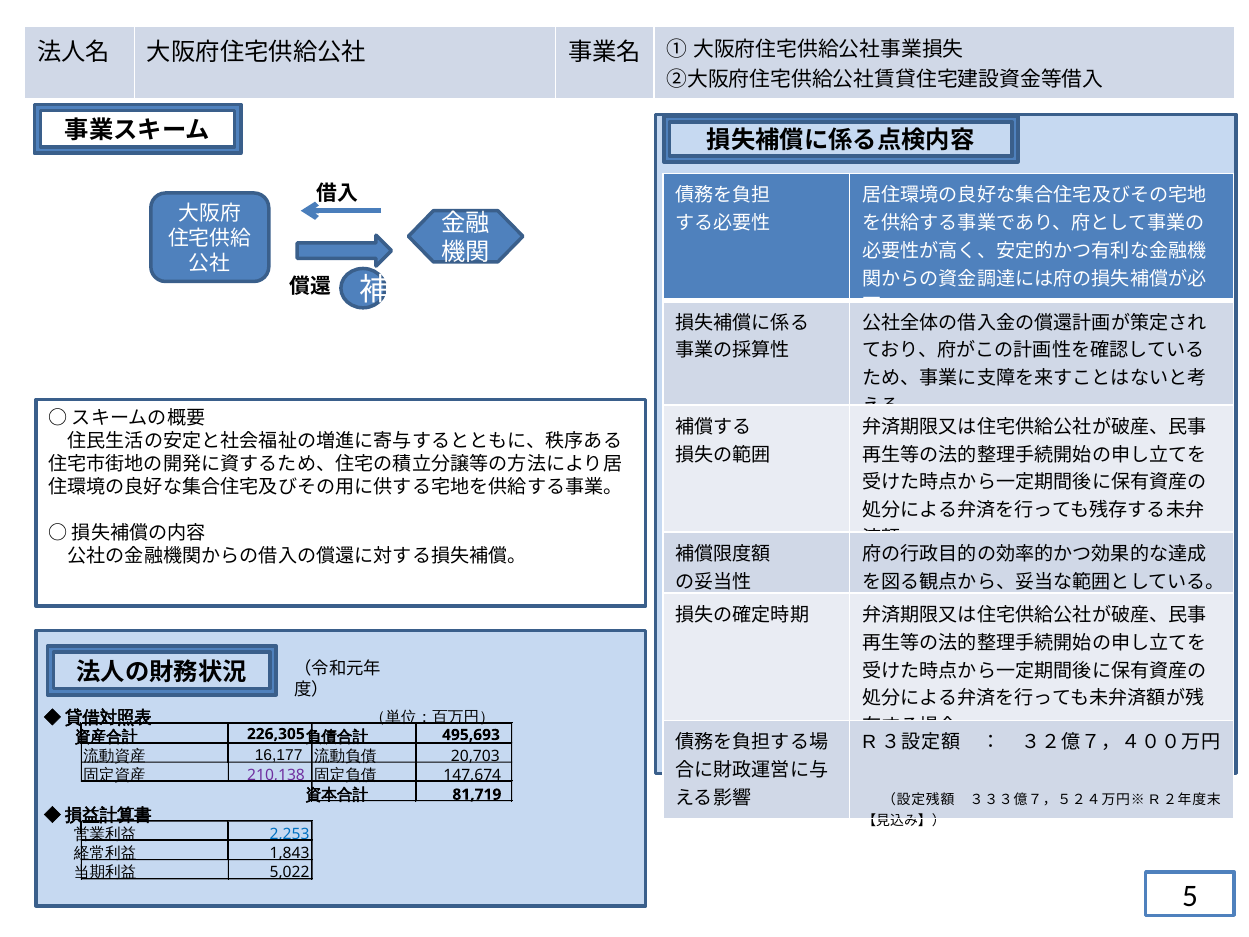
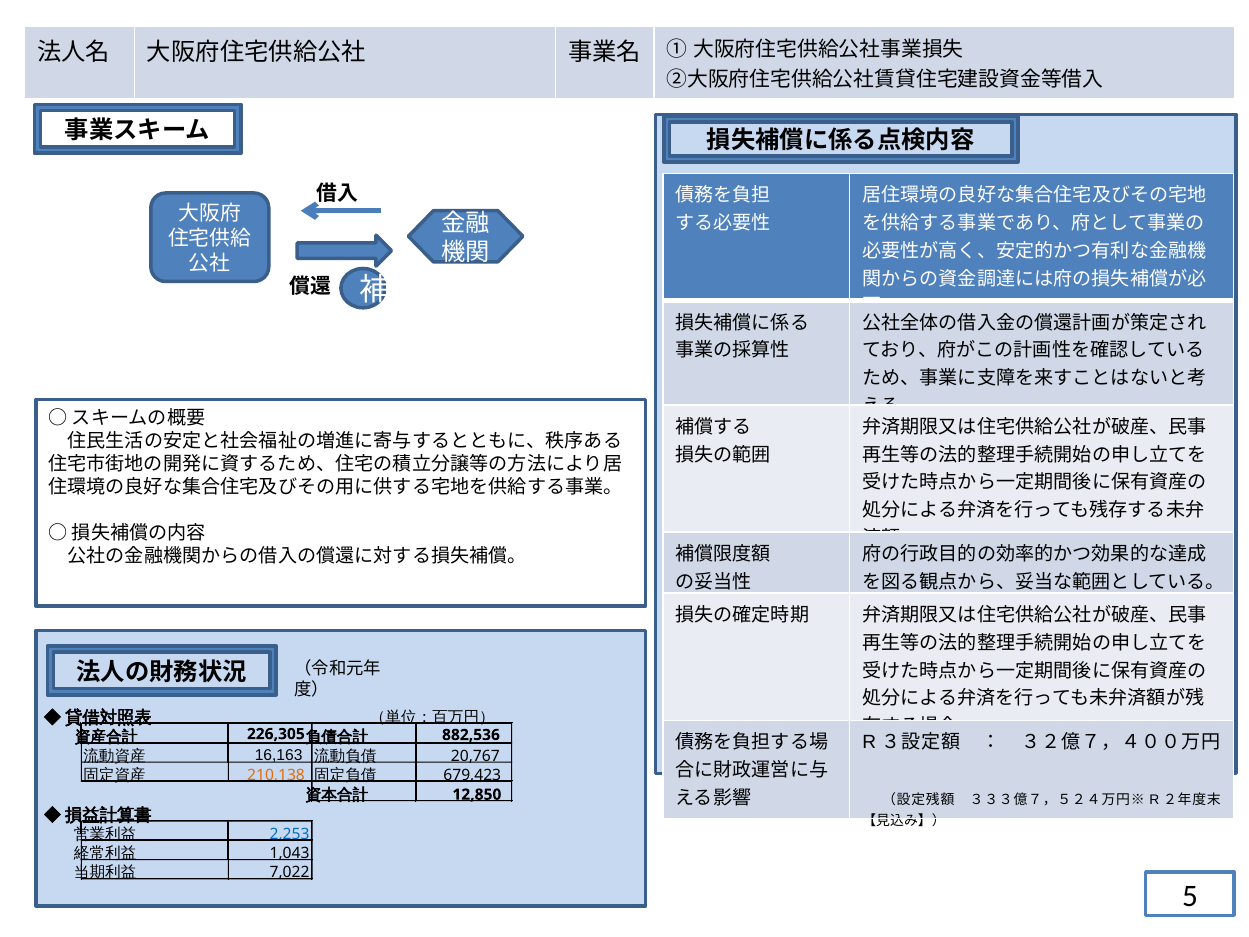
495,693: 495,693 -> 882,536
16,177: 16,177 -> 16,163
20,703: 20,703 -> 20,767
210,138 colour: purple -> orange
147,674: 147,674 -> 679,423
81,719: 81,719 -> 12,850
1,843: 1,843 -> 1,043
5,022: 5,022 -> 7,022
